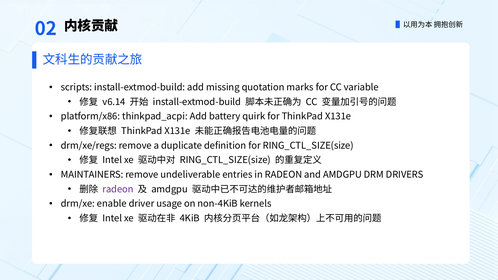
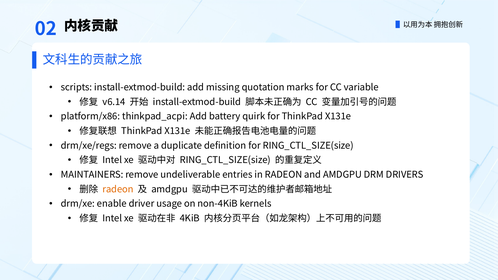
radeon at (118, 189) colour: purple -> orange
